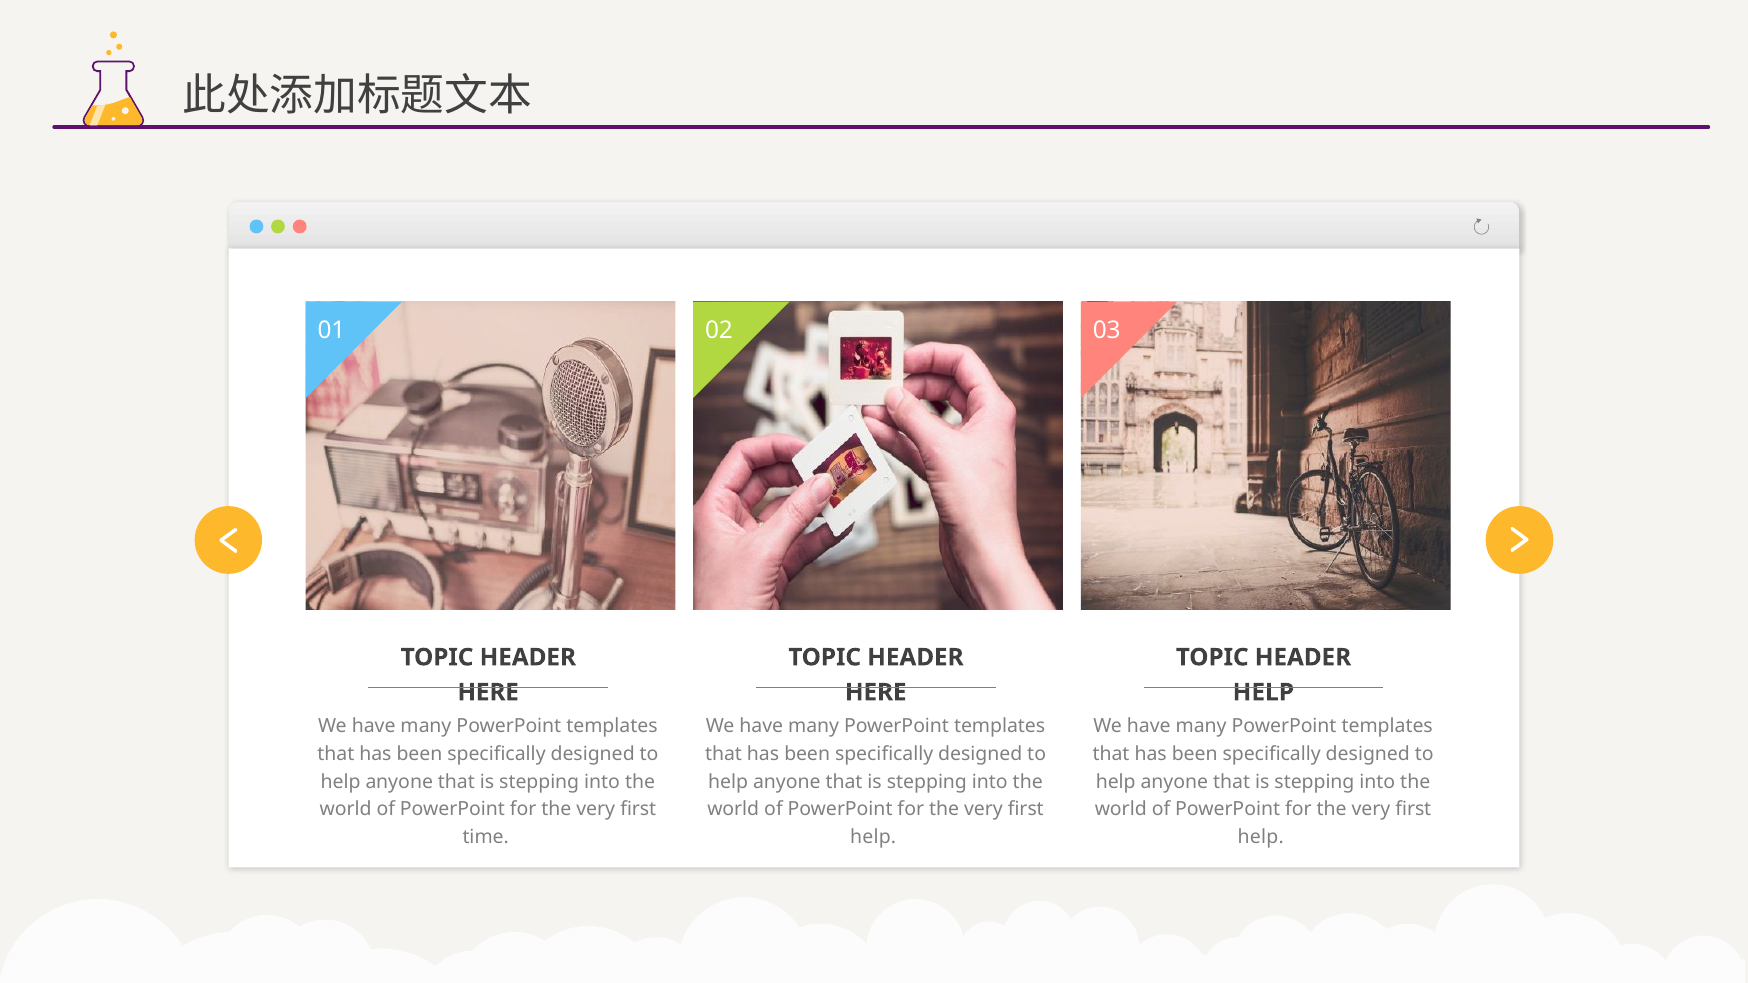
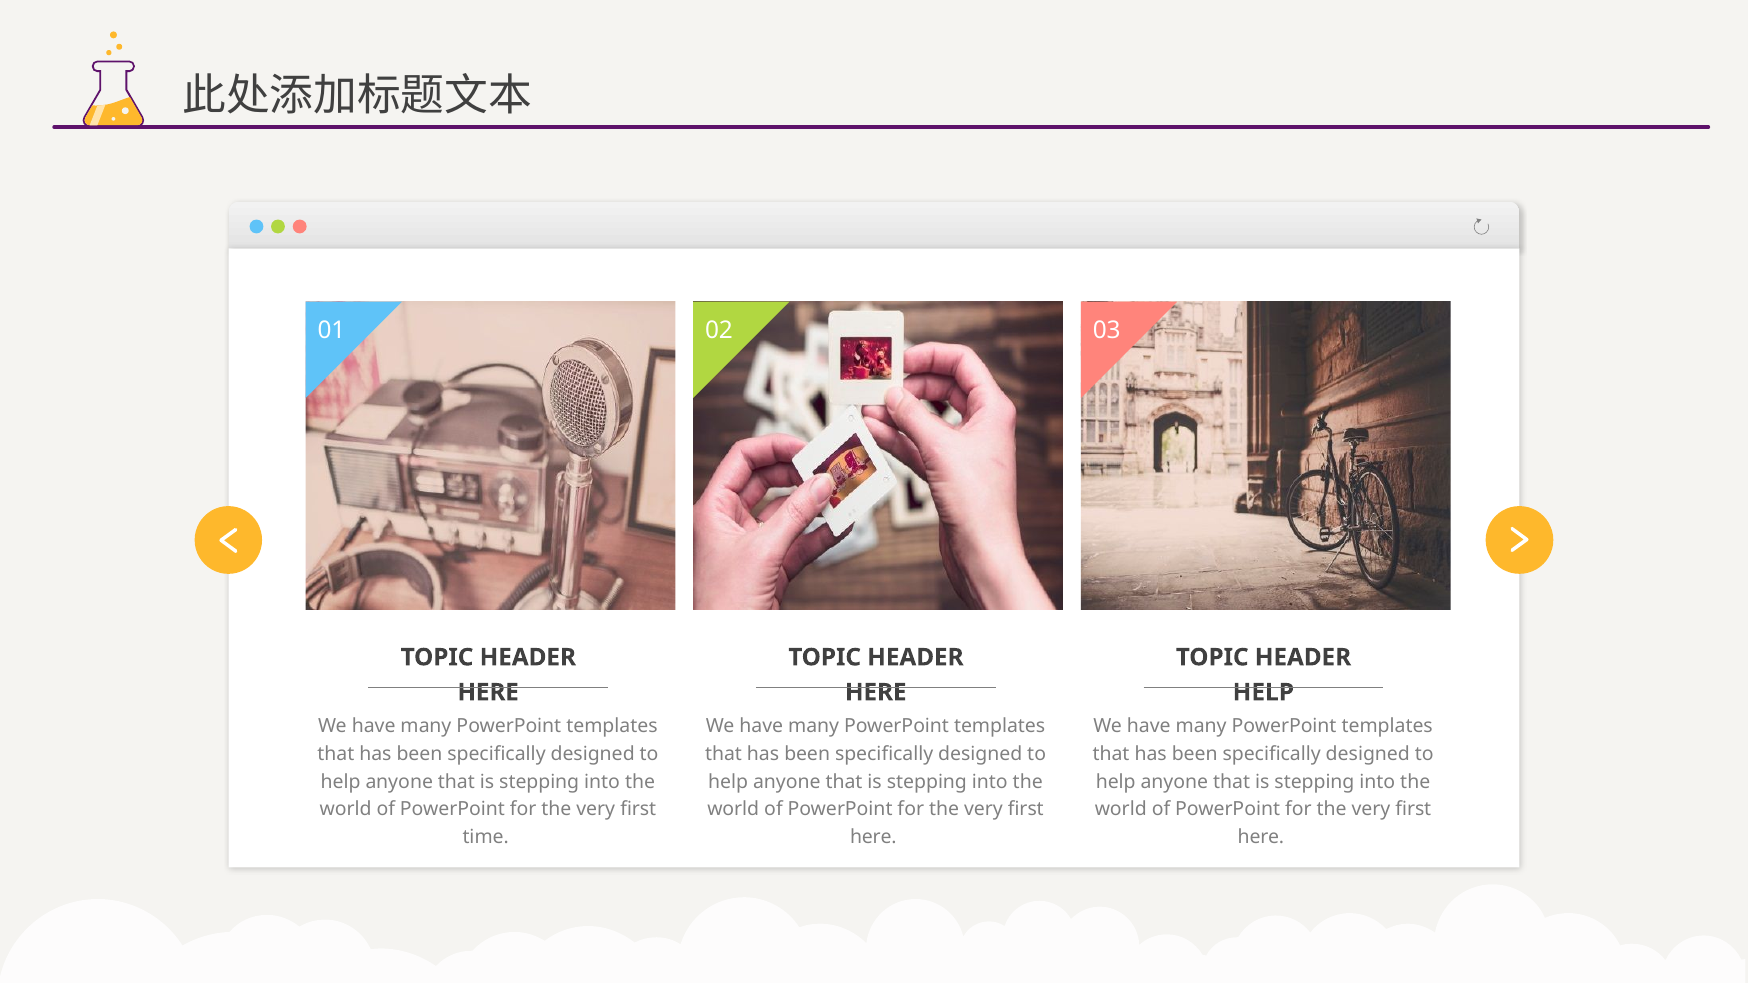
help at (873, 838): help -> here
help at (1261, 838): help -> here
